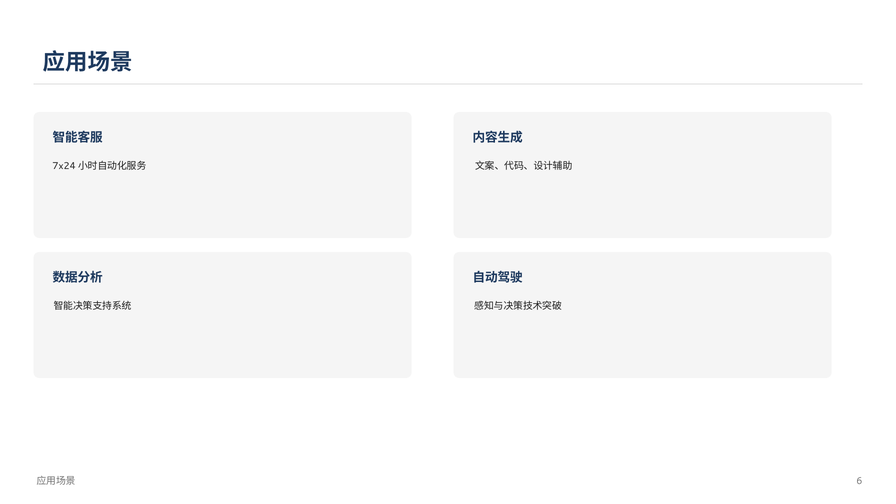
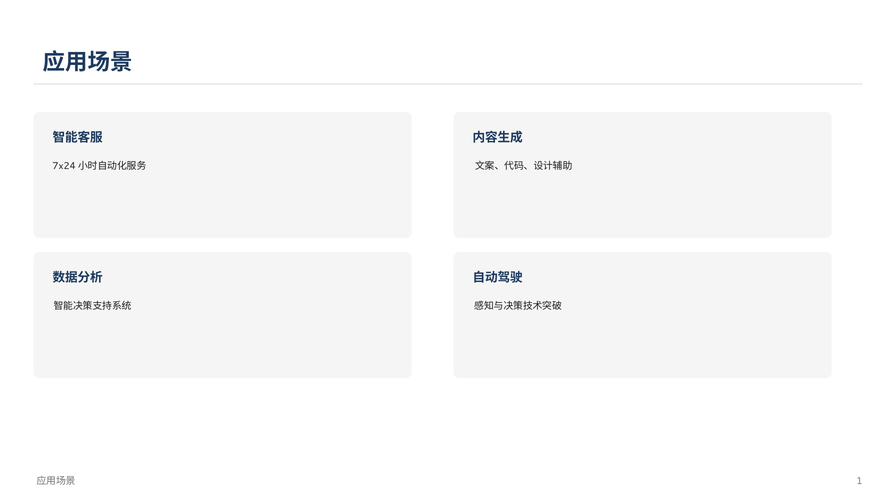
6: 6 -> 1
